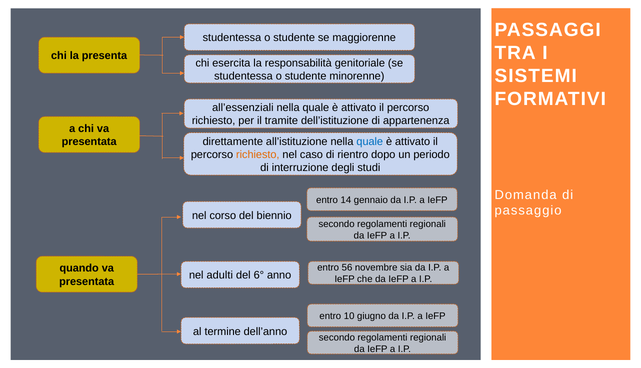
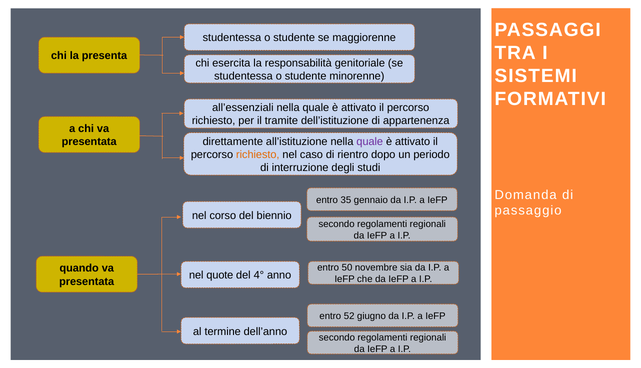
quale at (370, 141) colour: blue -> purple
14: 14 -> 35
56: 56 -> 50
adulti: adulti -> quote
6°: 6° -> 4°
10: 10 -> 52
